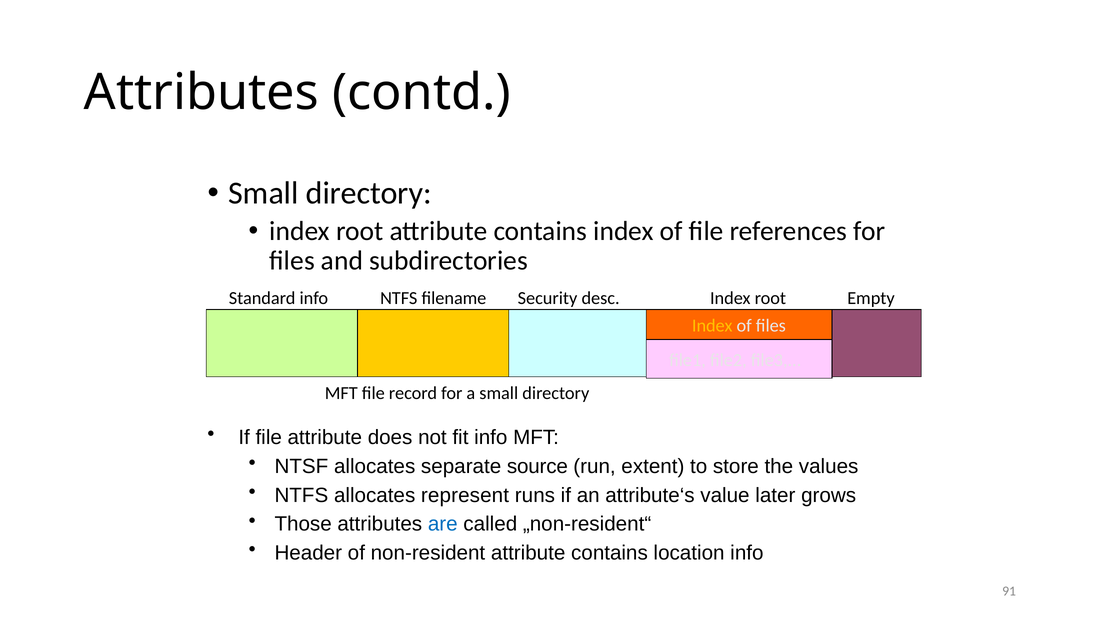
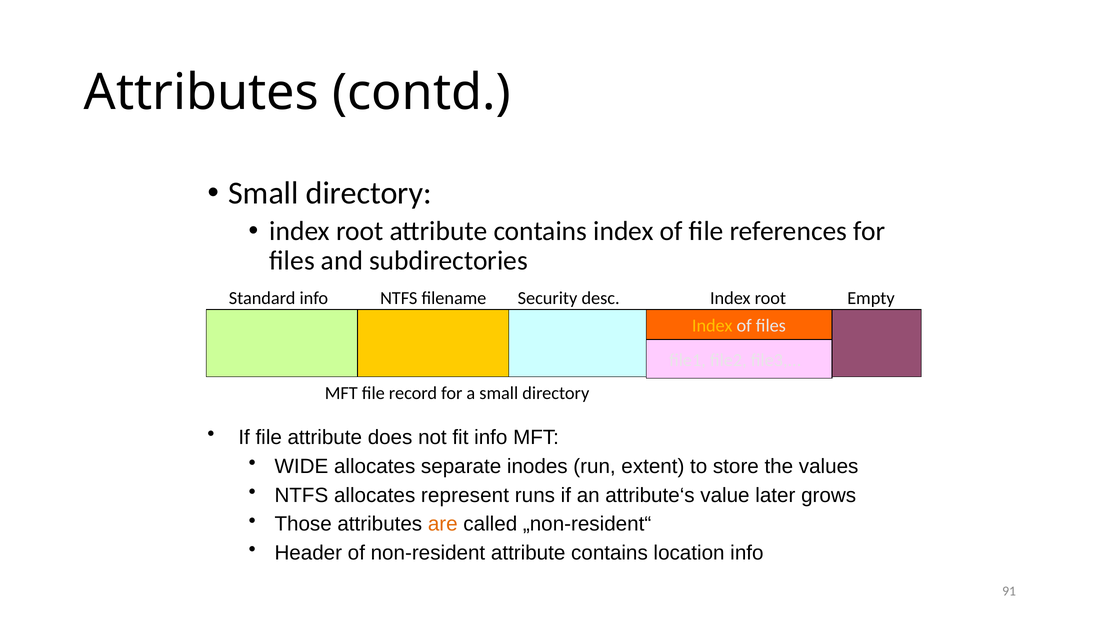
NTSF: NTSF -> WIDE
source: source -> inodes
are colour: blue -> orange
